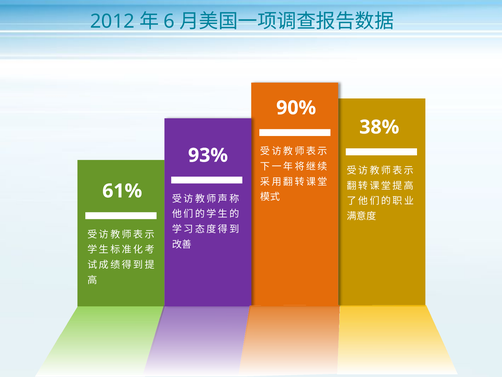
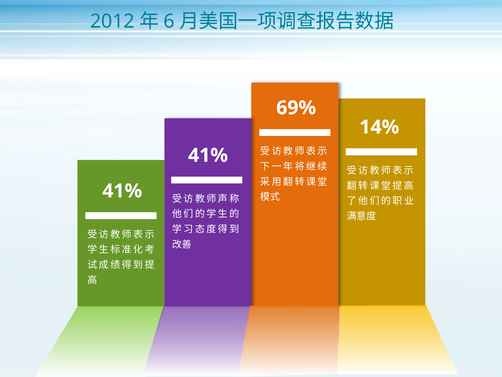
90%: 90% -> 69%
38%: 38% -> 14%
93% at (208, 155): 93% -> 41%
61% at (122, 191): 61% -> 41%
